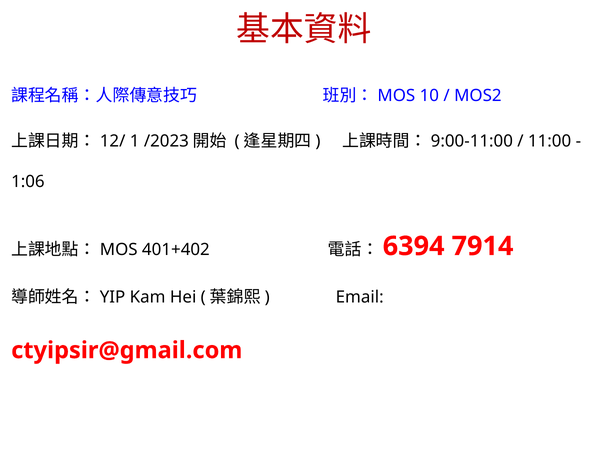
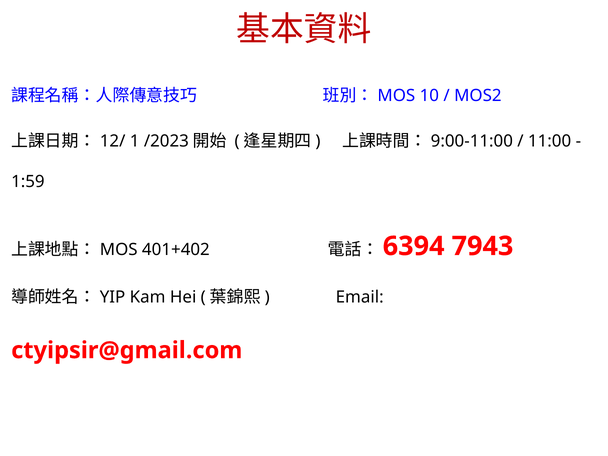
1:06: 1:06 -> 1:59
7914: 7914 -> 7943
